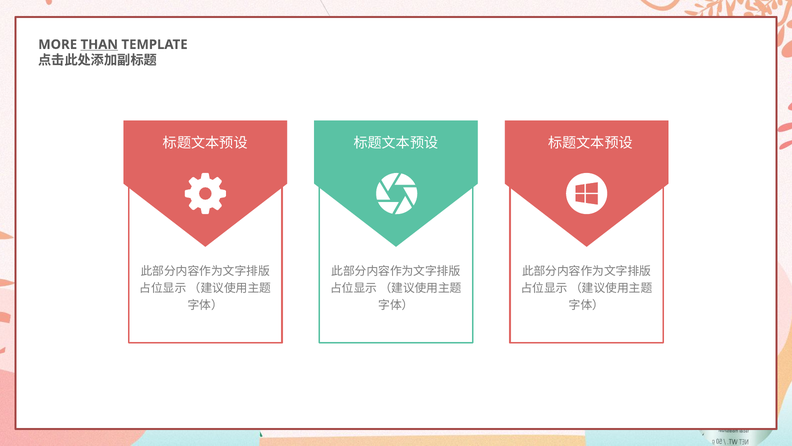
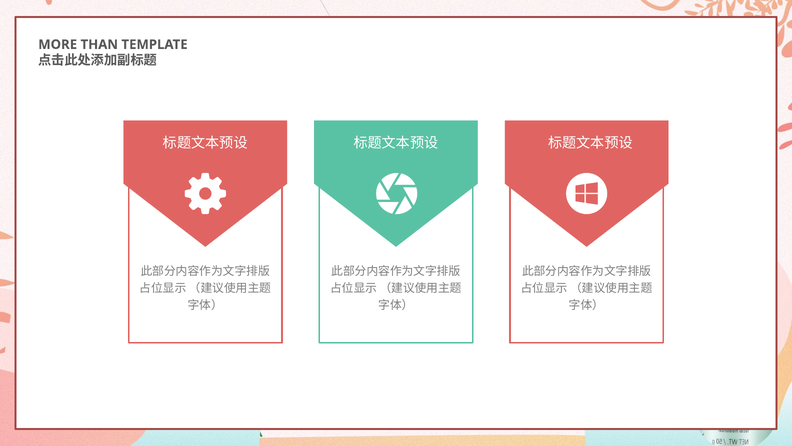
THAN underline: present -> none
